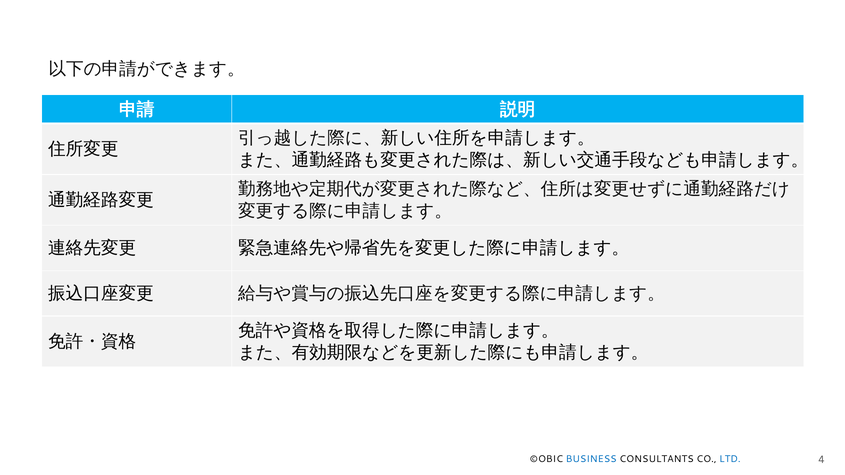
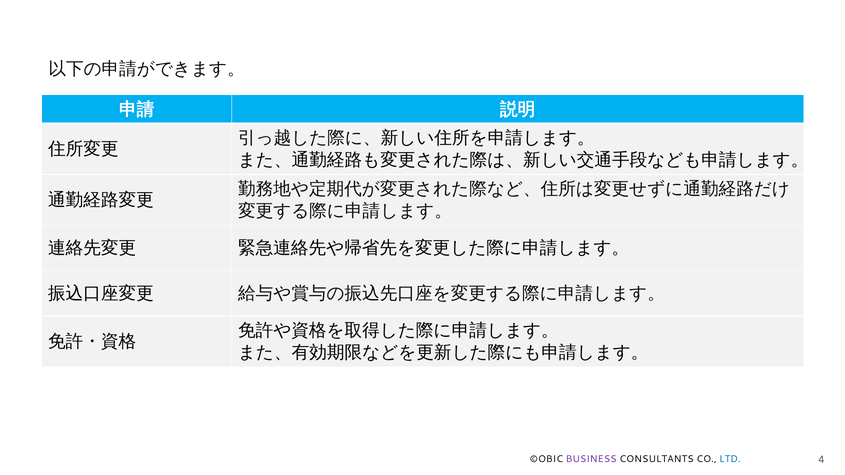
BUSINESS colour: blue -> purple
